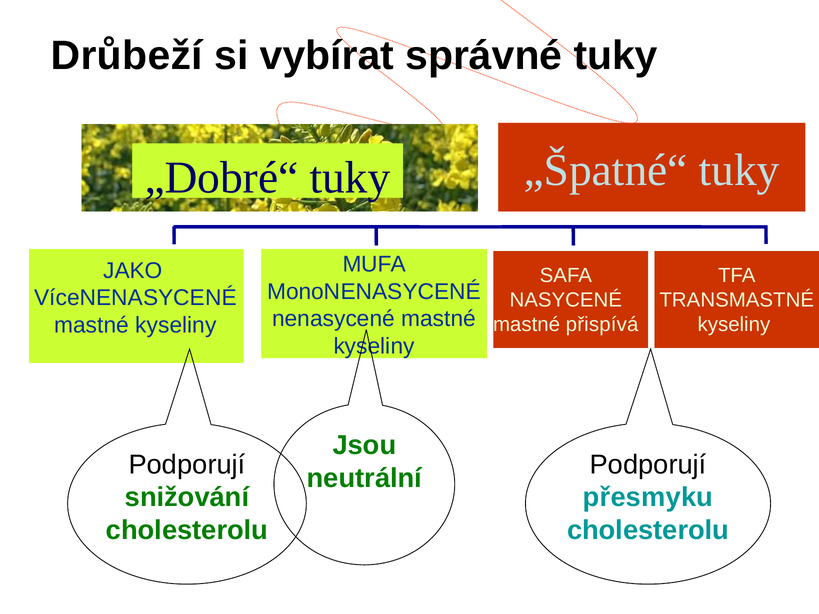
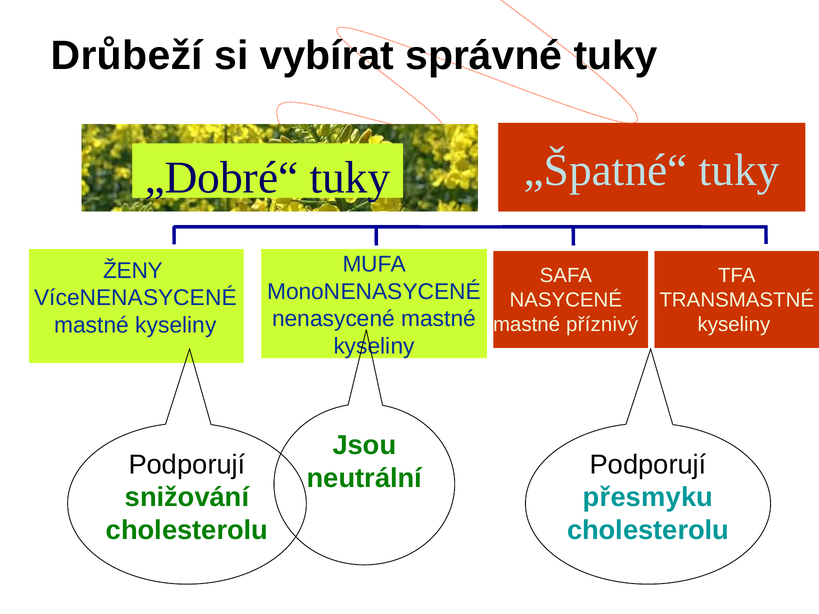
JAKO: JAKO -> ŽENY
přispívá: přispívá -> příznivý
